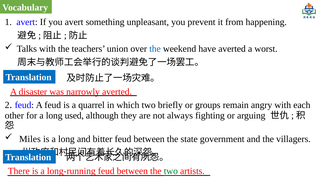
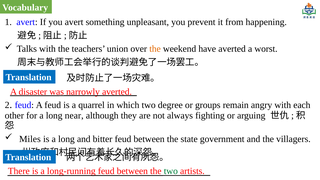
the at (155, 49) colour: blue -> orange
briefly: briefly -> degree
used: used -> near
